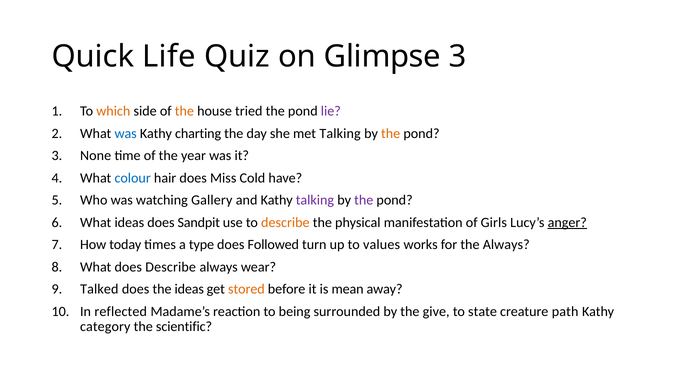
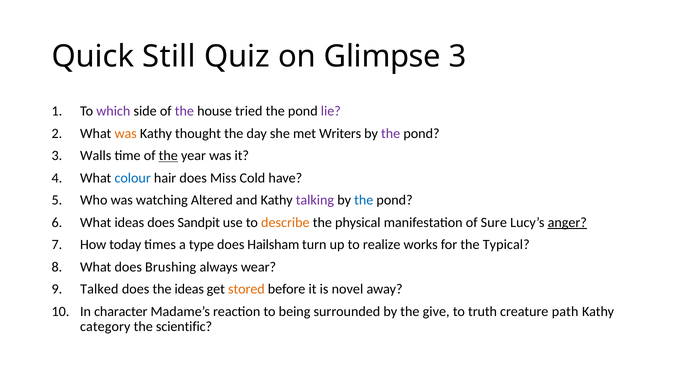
Life: Life -> Still
which colour: orange -> purple
the at (184, 111) colour: orange -> purple
was at (126, 134) colour: blue -> orange
charting: charting -> thought
met Talking: Talking -> Writers
the at (391, 134) colour: orange -> purple
None: None -> Walls
the at (168, 156) underline: none -> present
Gallery: Gallery -> Altered
the at (364, 200) colour: purple -> blue
Girls: Girls -> Sure
Followed: Followed -> Hailsham
values: values -> realize
the Always: Always -> Typical
does Describe: Describe -> Brushing
mean: mean -> novel
reflected: reflected -> character
state: state -> truth
